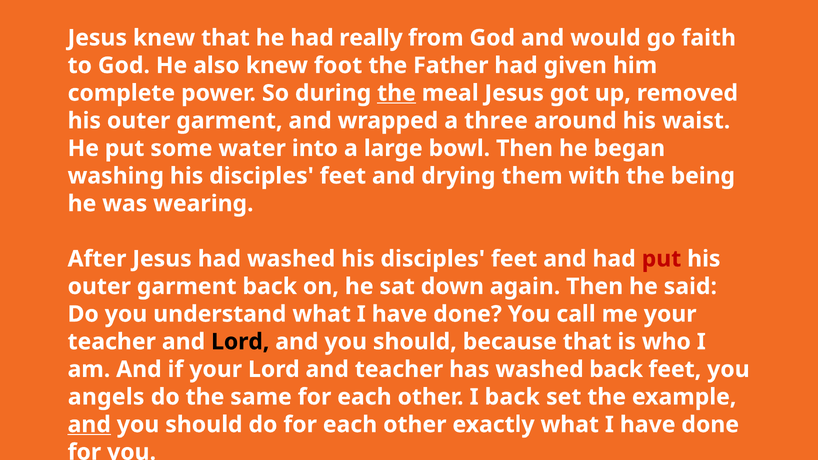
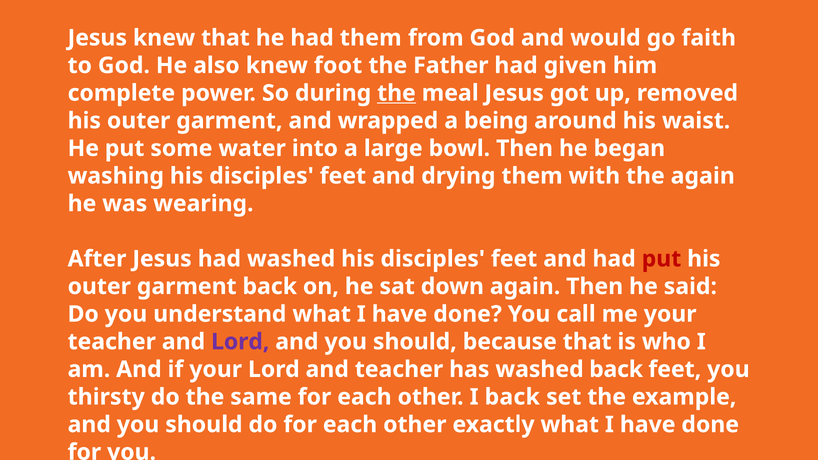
had really: really -> them
three: three -> being
the being: being -> again
Lord at (240, 342) colour: black -> purple
angels: angels -> thirsty
and at (89, 425) underline: present -> none
